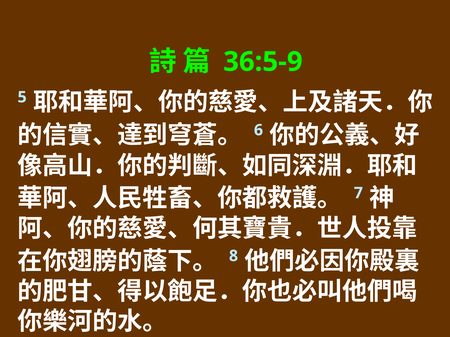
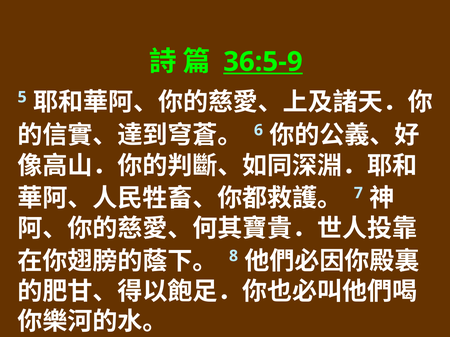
36:5-9 underline: none -> present
